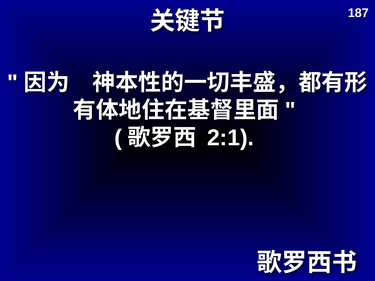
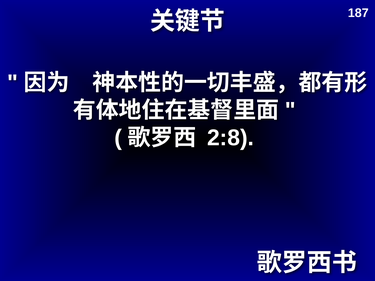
2:1: 2:1 -> 2:8
